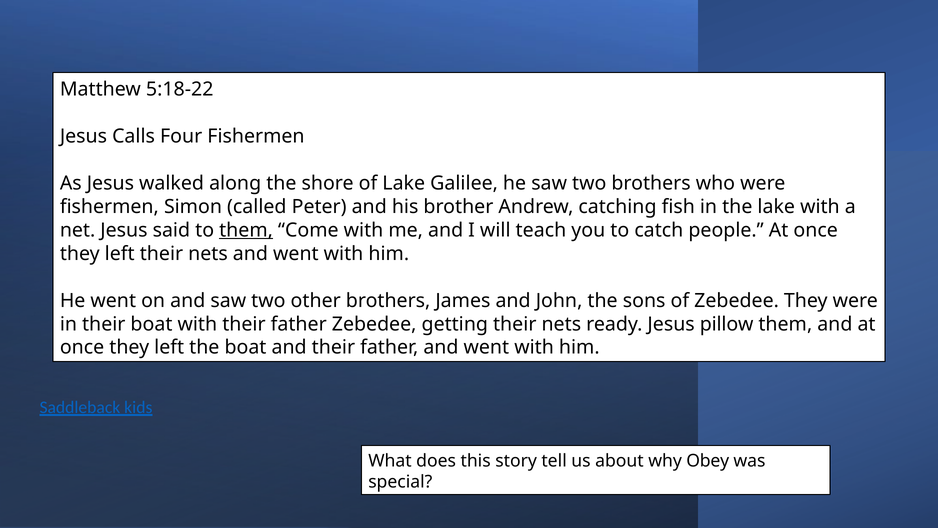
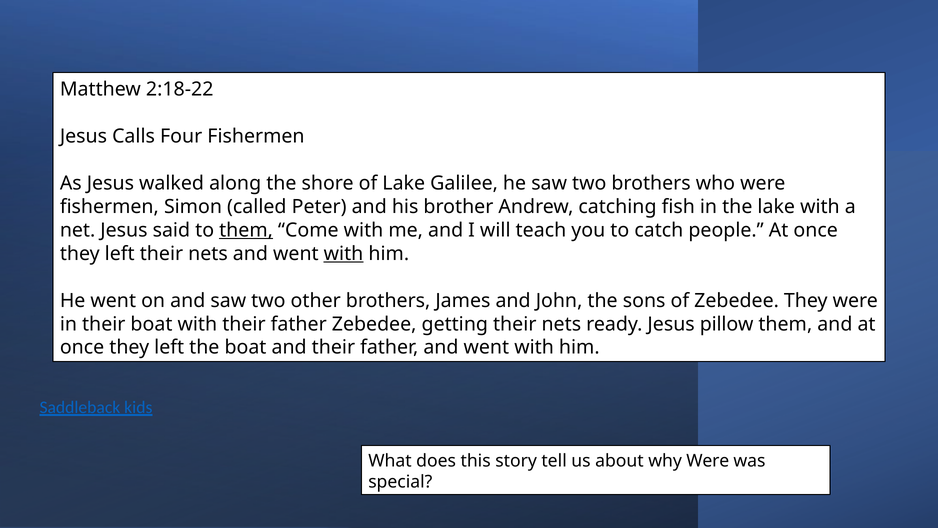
5:18-22: 5:18-22 -> 2:18-22
with at (344, 253) underline: none -> present
why Obey: Obey -> Were
